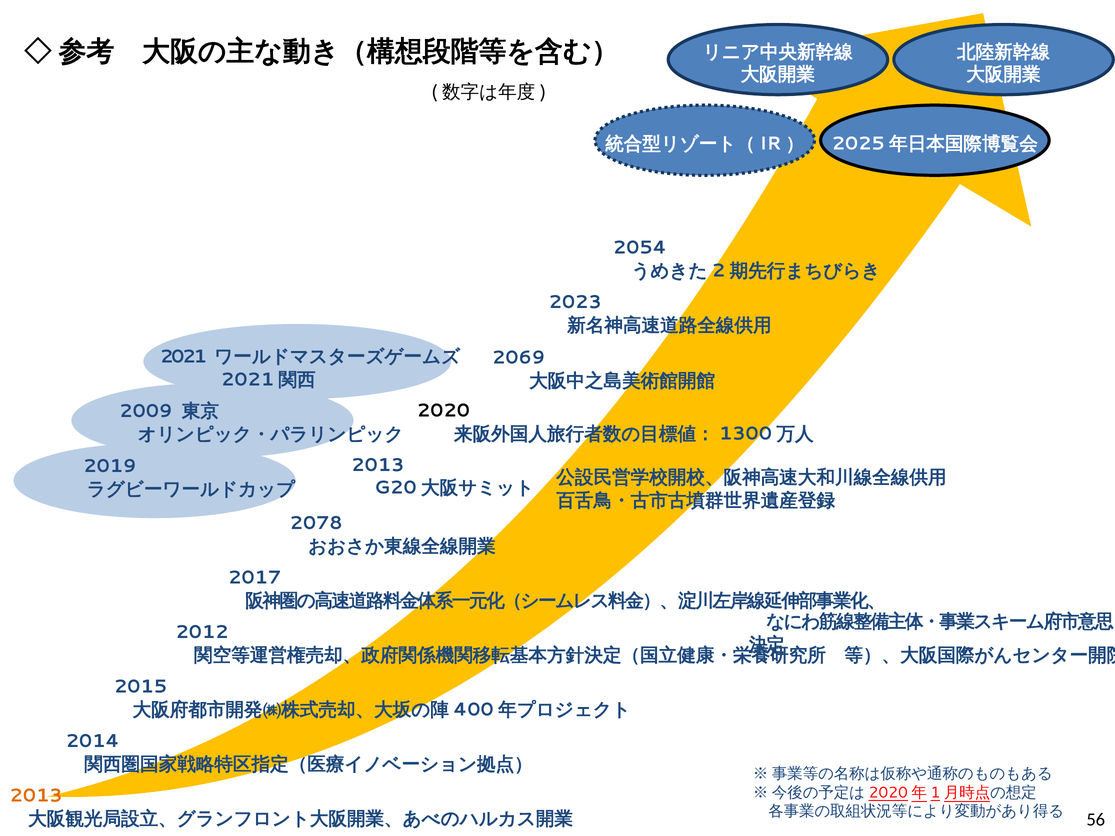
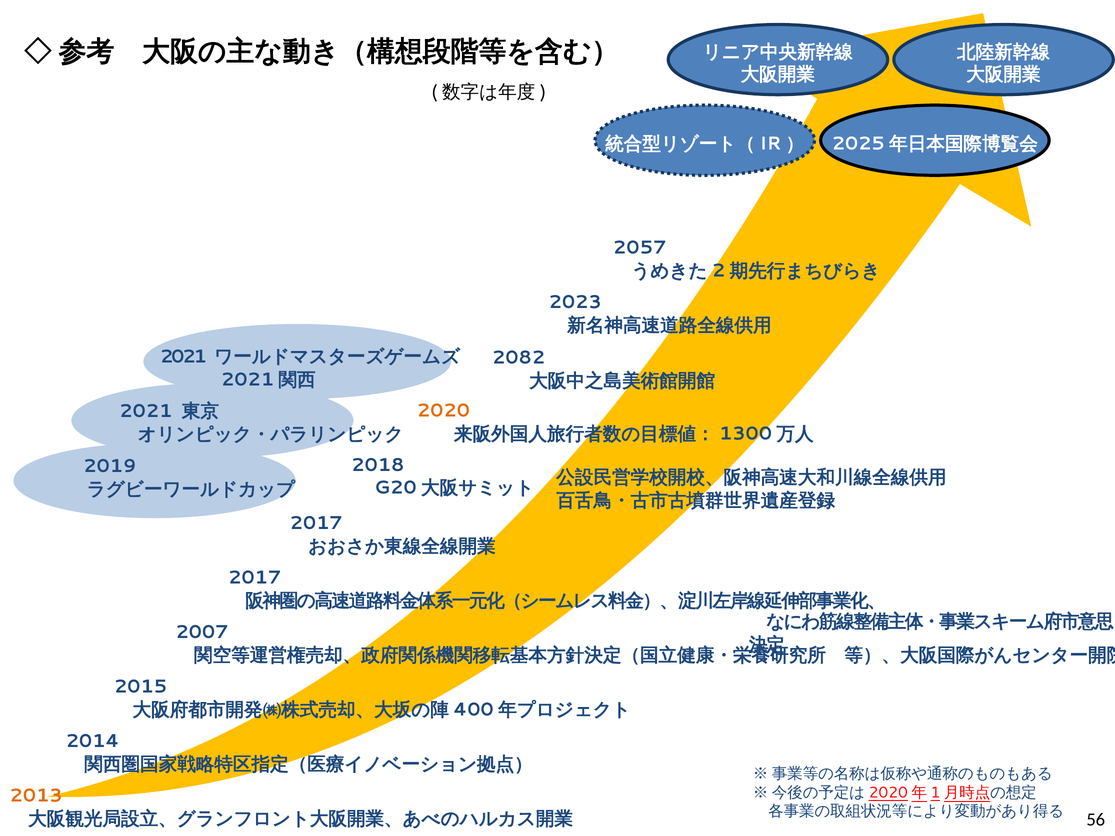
2054: 2054 -> 2057
2069: 2069 -> 2082
2020 colour: black -> orange
2009 at (146, 411): 2009 -> 2021
2013 at (378, 466): 2013 -> 2018
2078 at (316, 523): 2078 -> 2017
2012: 2012 -> 2007
